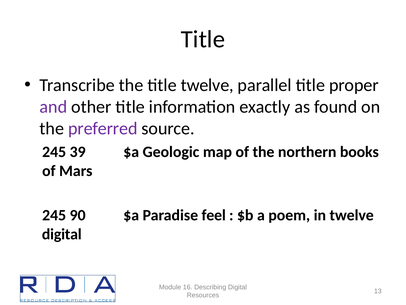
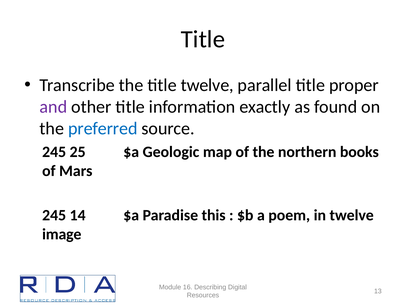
preferred colour: purple -> blue
39: 39 -> 25
90: 90 -> 14
feel: feel -> this
digital at (62, 234): digital -> image
